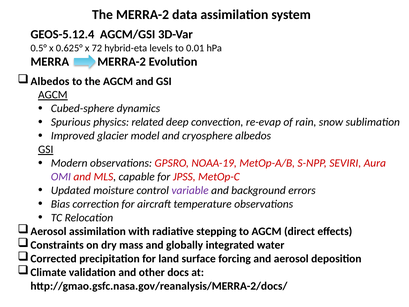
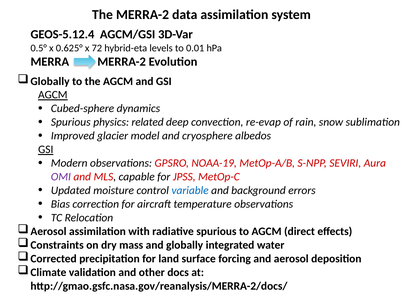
Albedos at (50, 81): Albedos -> Globally
variable colour: purple -> blue
radiative stepping: stepping -> spurious
